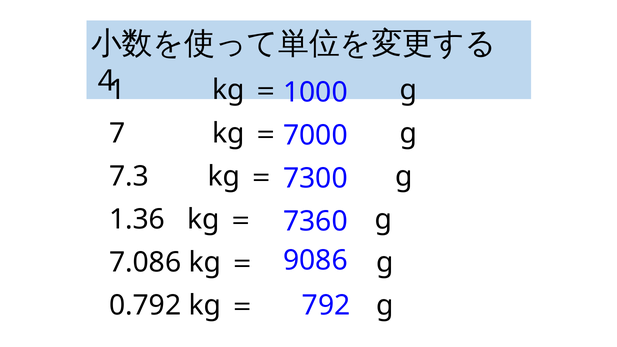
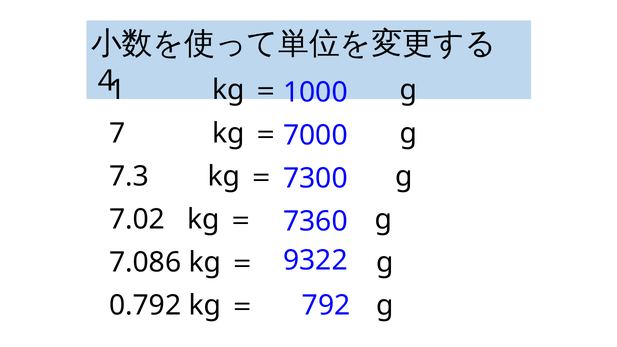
1.36: 1.36 -> 7.02
9086: 9086 -> 9322
